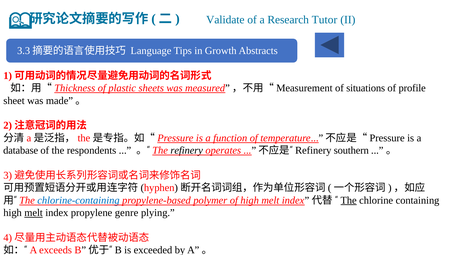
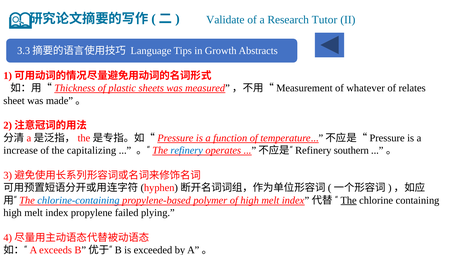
situations: situations -> whatever
profile: profile -> relates
database: database -> increase
respondents: respondents -> capitalizing
refinery at (187, 150) colour: black -> blue
melt at (34, 213) underline: present -> none
genre: genre -> failed
